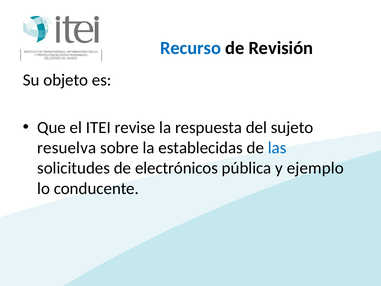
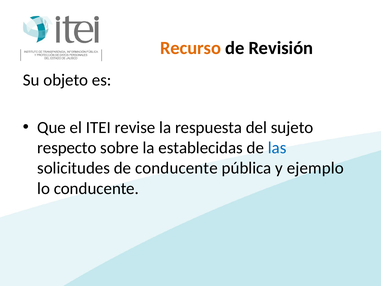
Recurso colour: blue -> orange
resuelva: resuelva -> respecto
de electrónicos: electrónicos -> conducente
